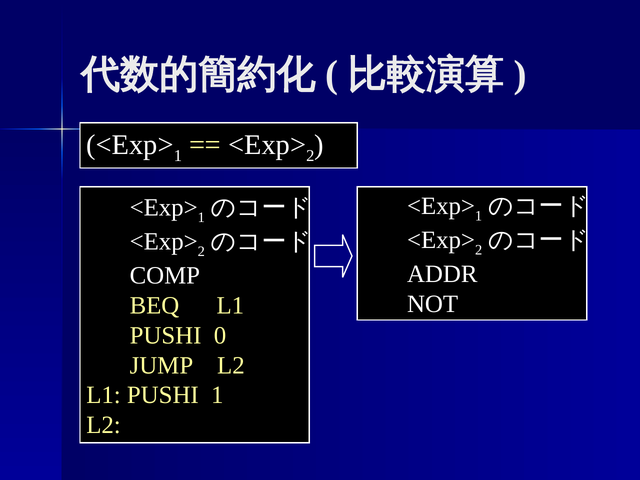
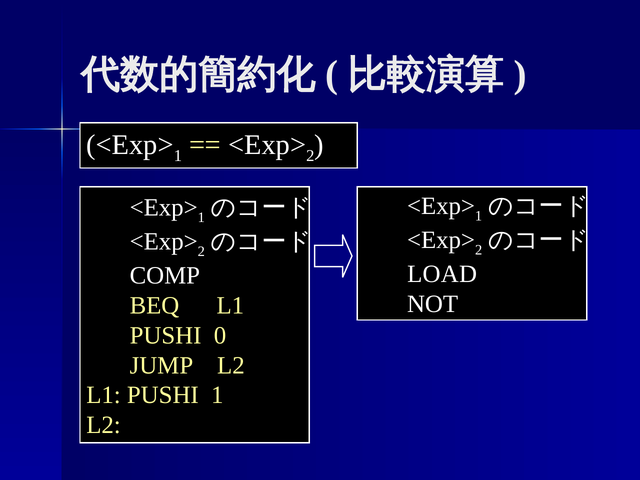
ADDR: ADDR -> LOAD
